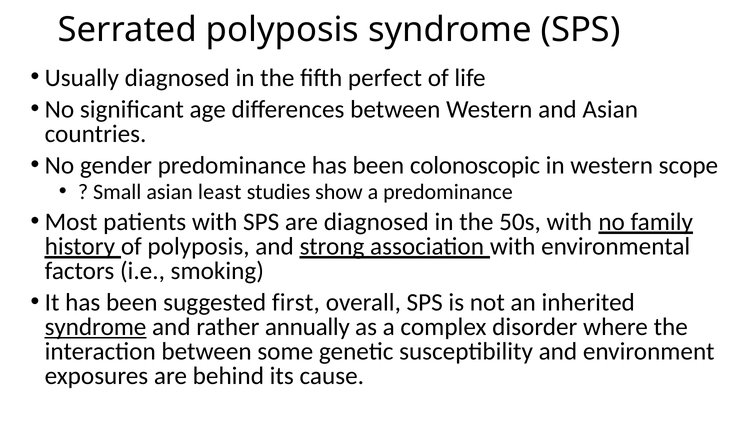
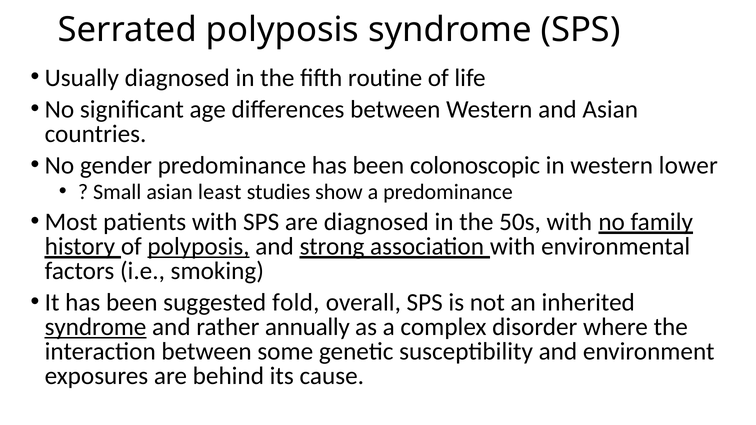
perfect: perfect -> routine
scope: scope -> lower
polyposis at (199, 247) underline: none -> present
first: first -> fold
